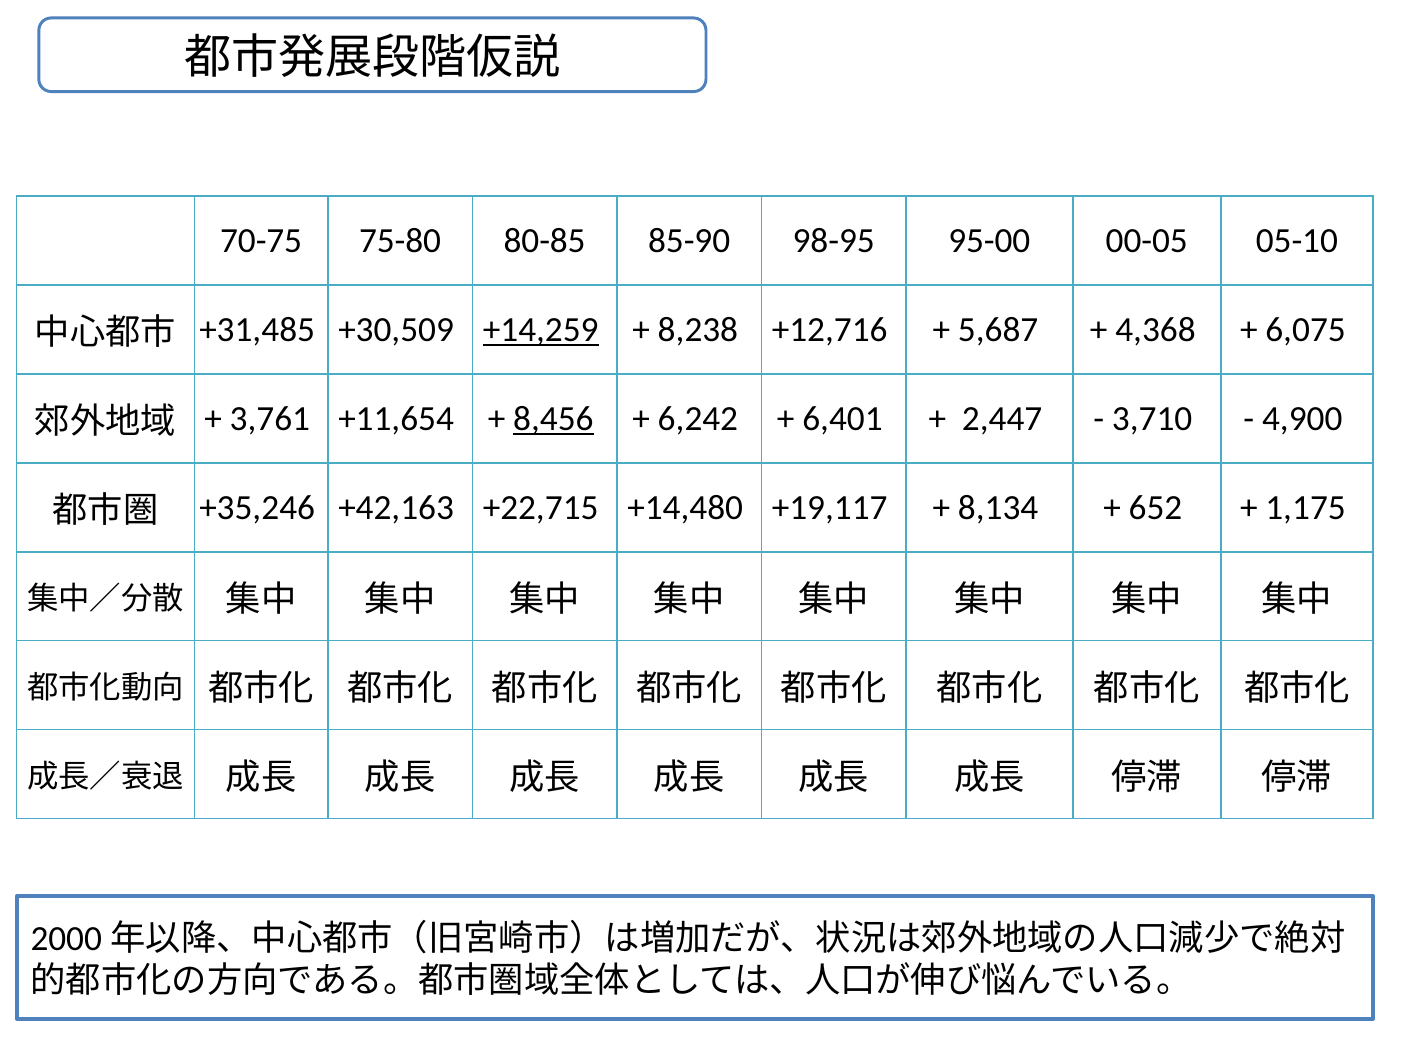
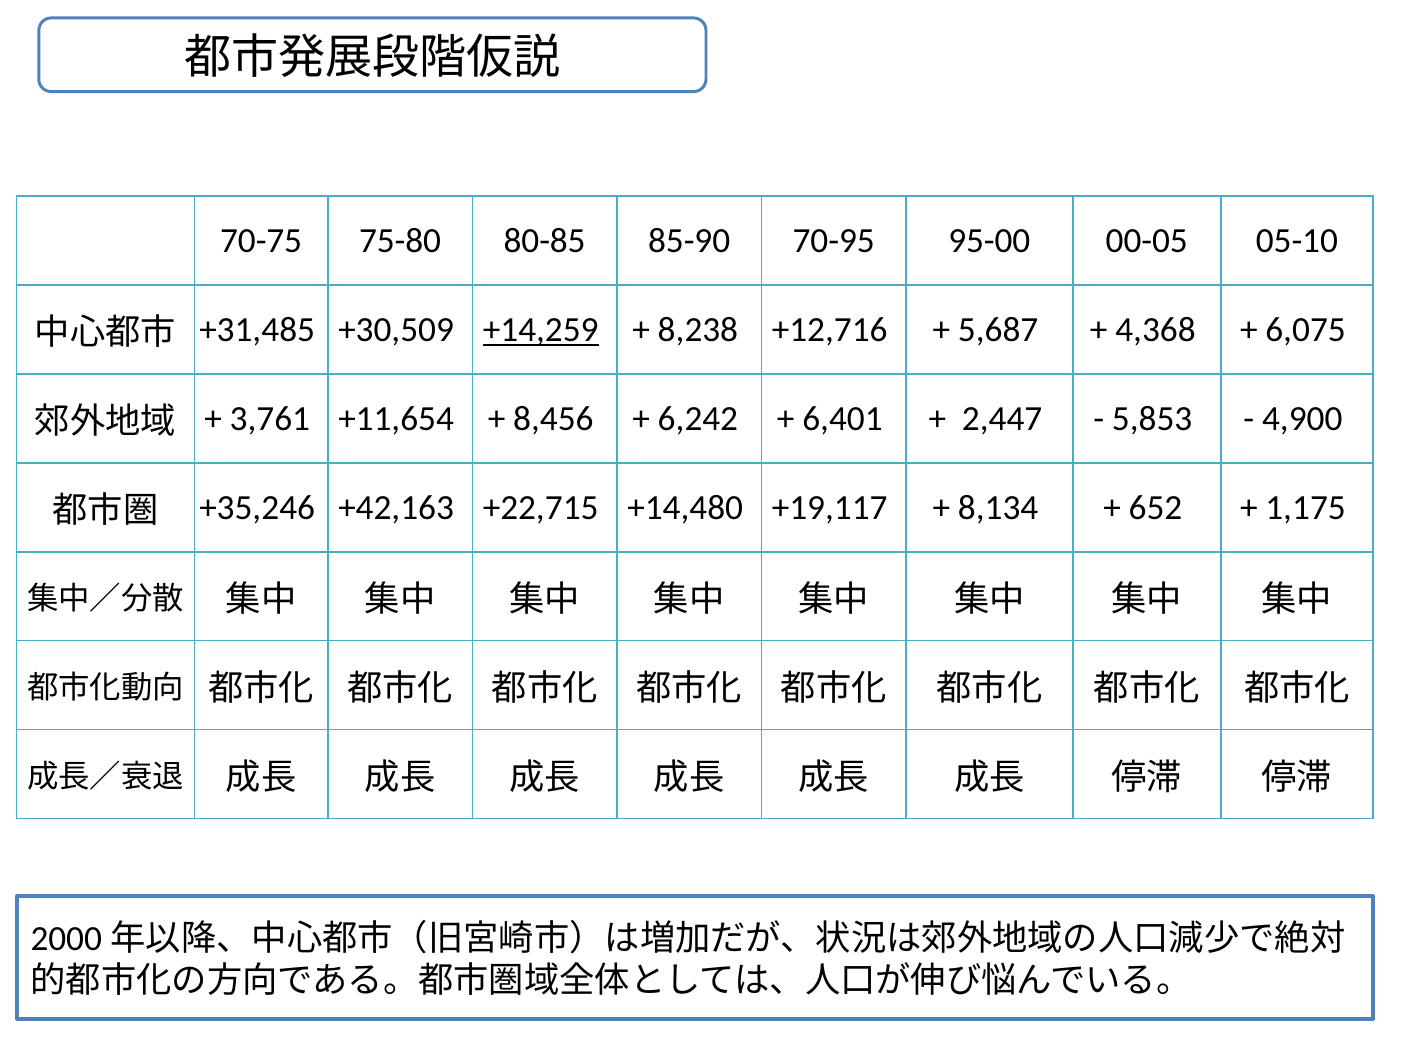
98-95: 98-95 -> 70-95
8,456 underline: present -> none
3,710: 3,710 -> 5,853
